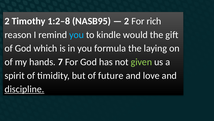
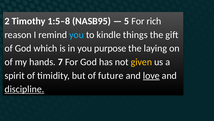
1:2–8: 1:2–8 -> 1:5–8
2 at (127, 21): 2 -> 5
would: would -> things
formula: formula -> purpose
given colour: light green -> yellow
love underline: none -> present
